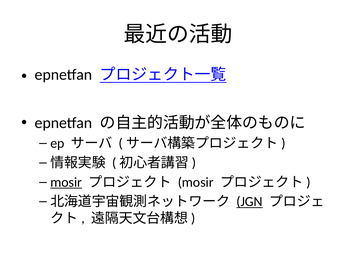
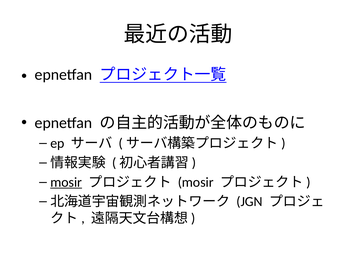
JGN underline: present -> none
